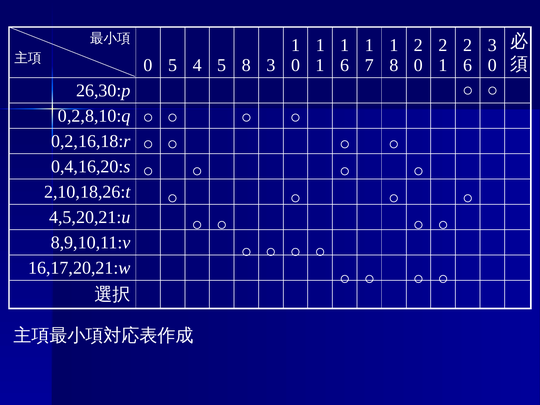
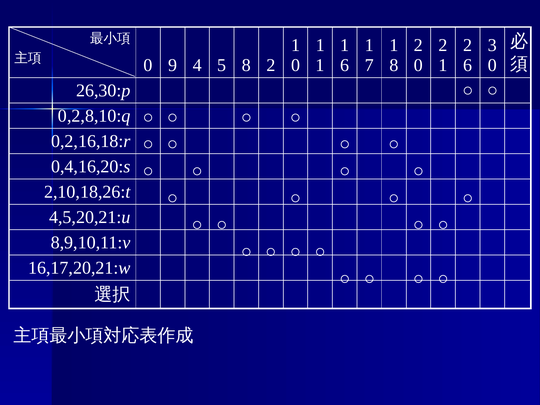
0 5: 5 -> 9
5 8 3: 3 -> 2
